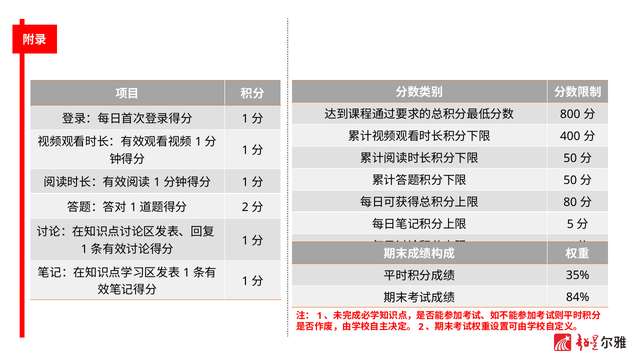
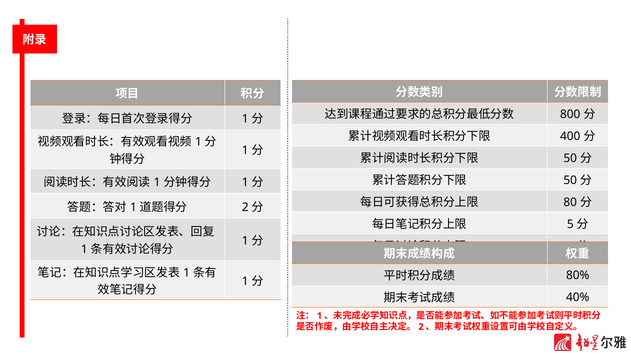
35%: 35% -> 80%
84%: 84% -> 40%
